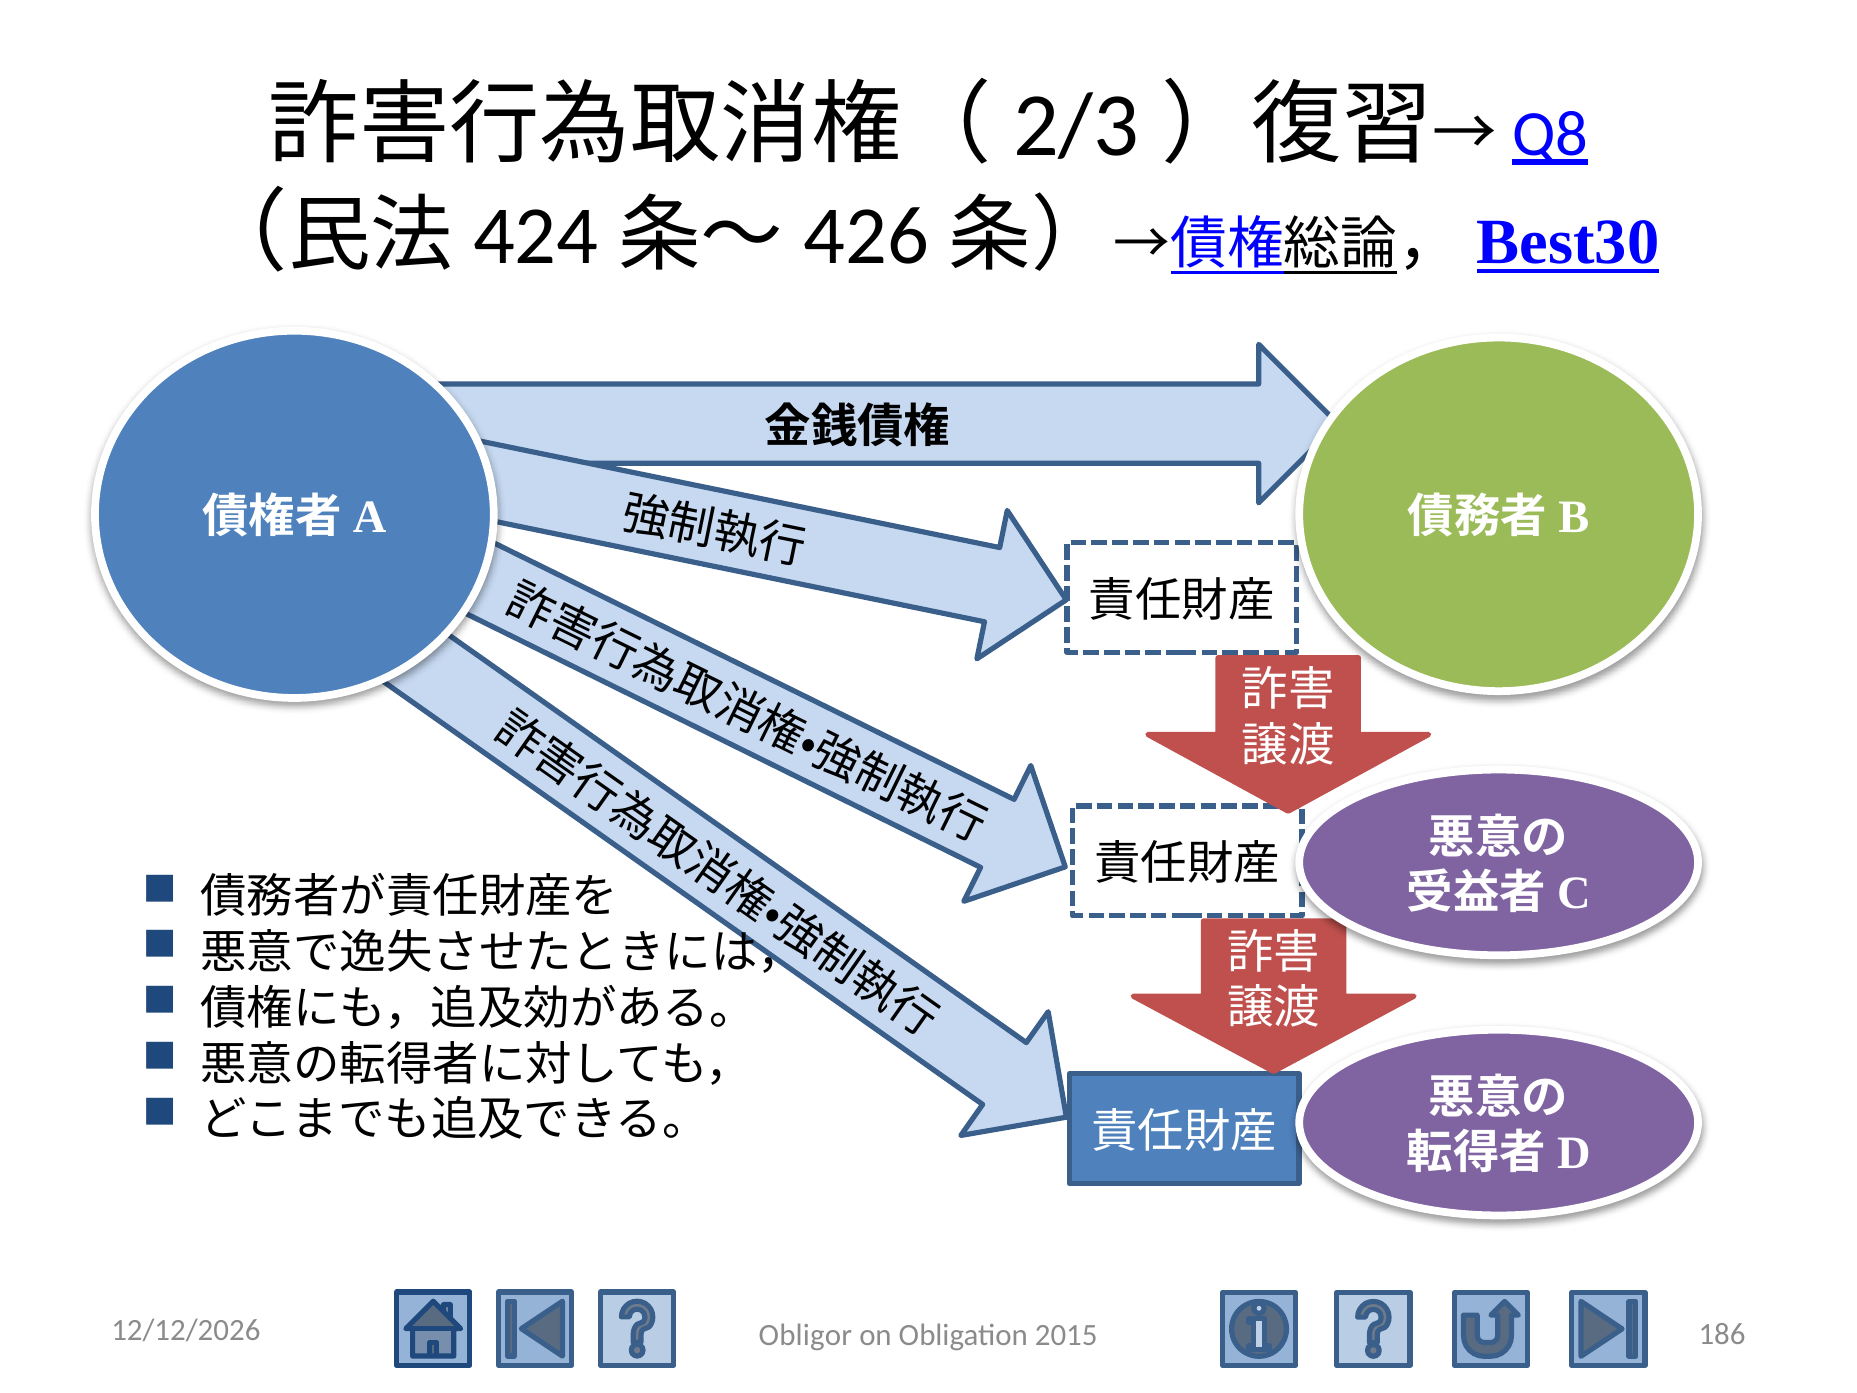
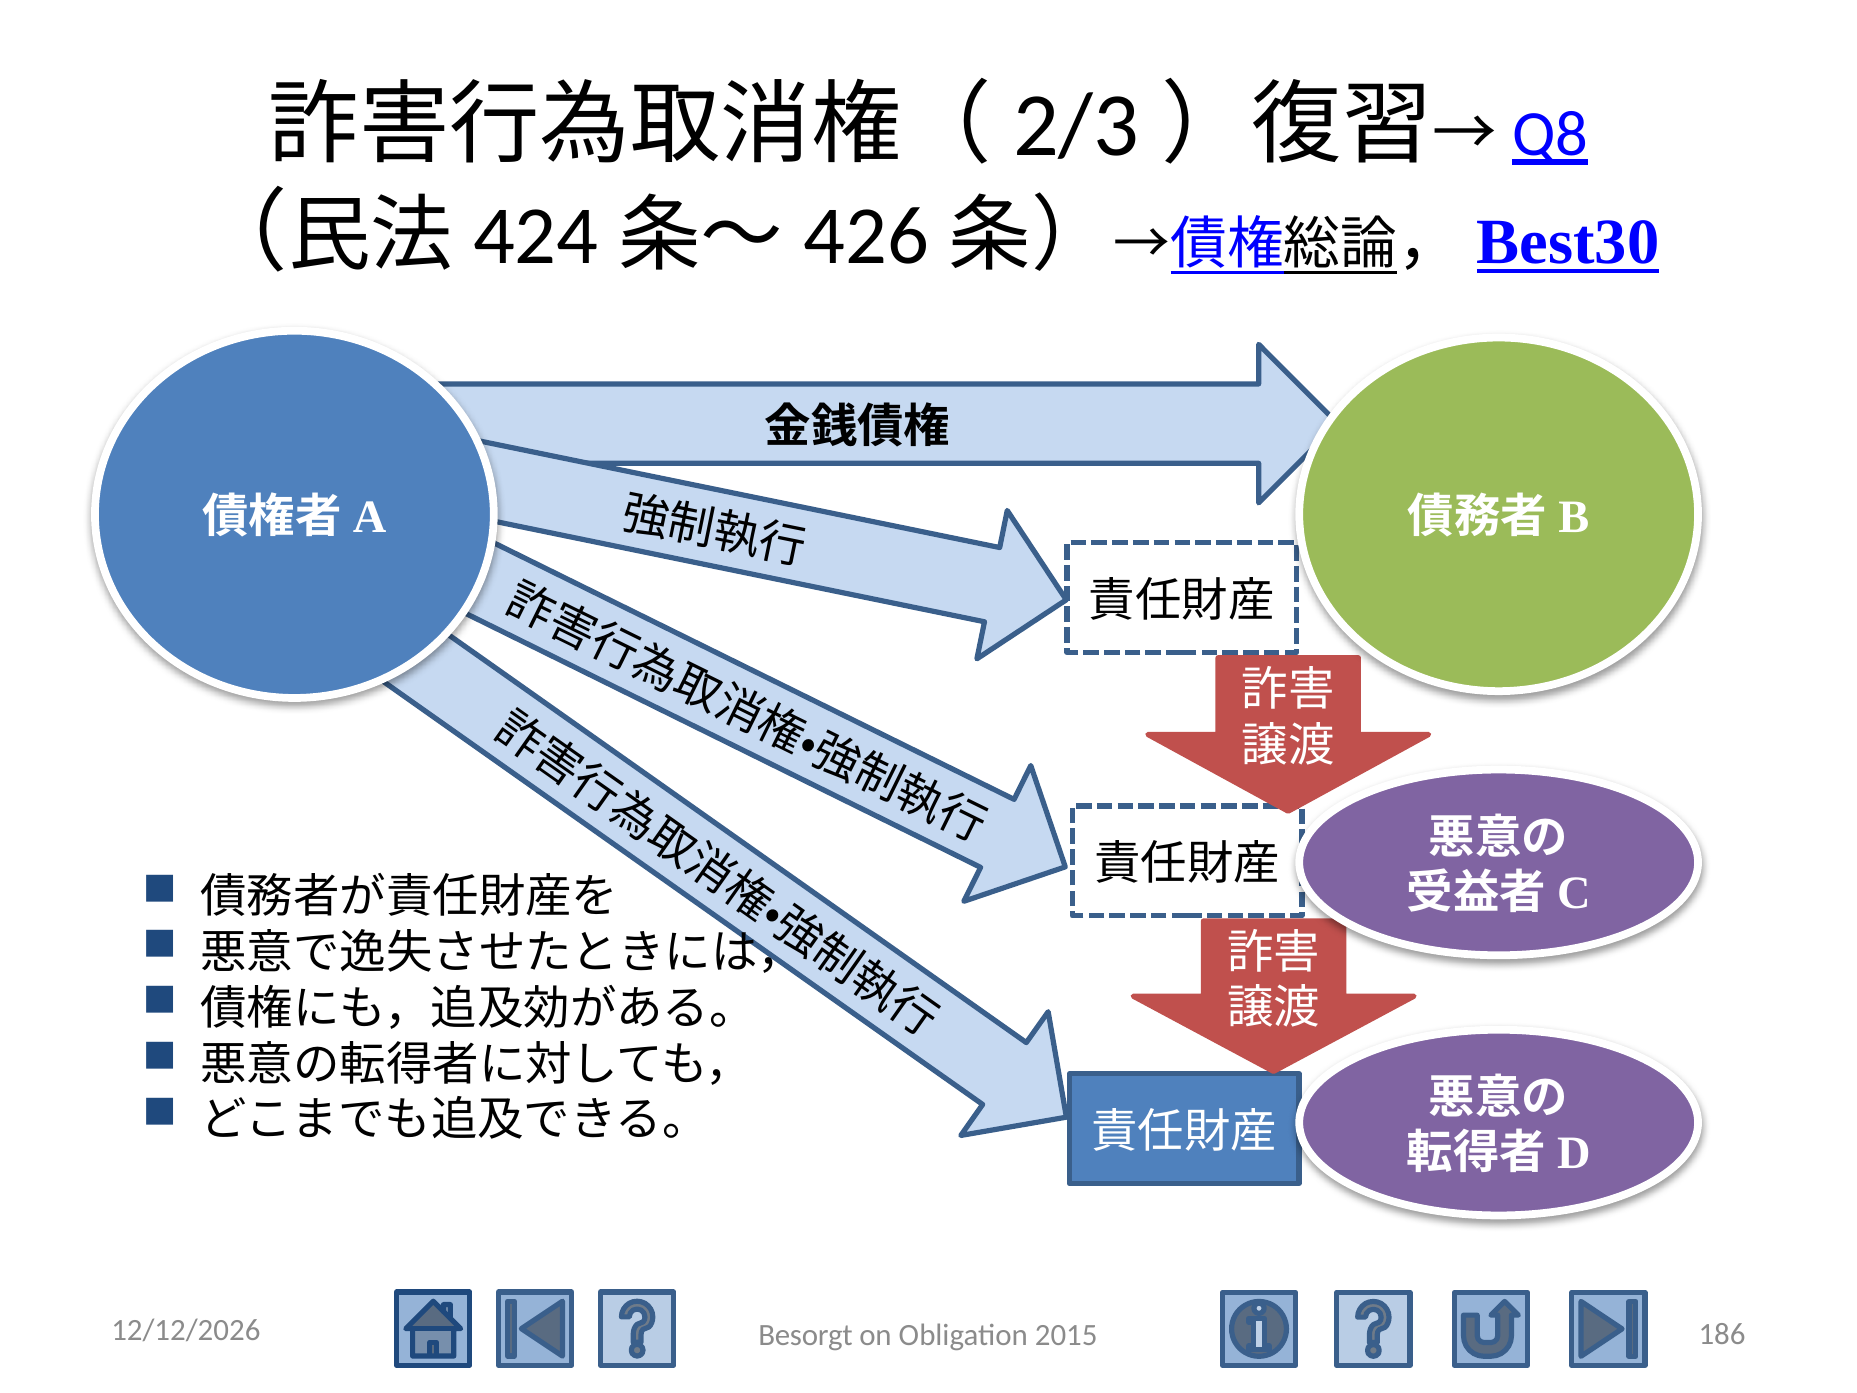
Obligor: Obligor -> Besorgt
